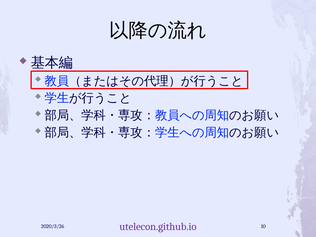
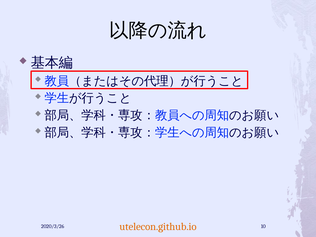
utelecon.github.io colour: purple -> orange
